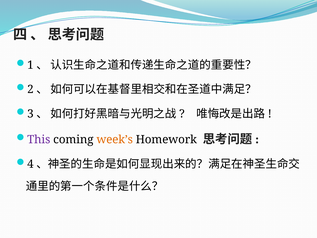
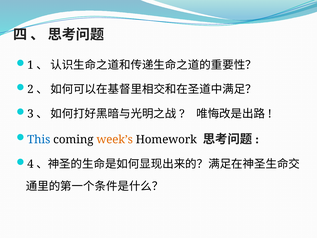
This colour: purple -> blue
